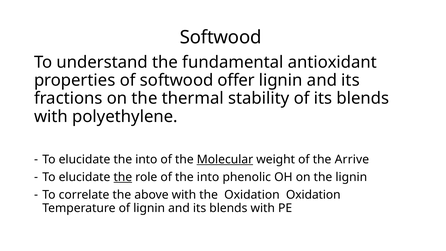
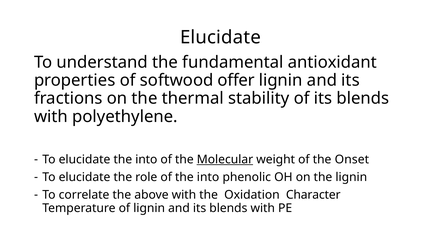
Softwood at (221, 37): Softwood -> Elucidate
Arrive: Arrive -> Onset
the at (123, 177) underline: present -> none
Oxidation Oxidation: Oxidation -> Character
